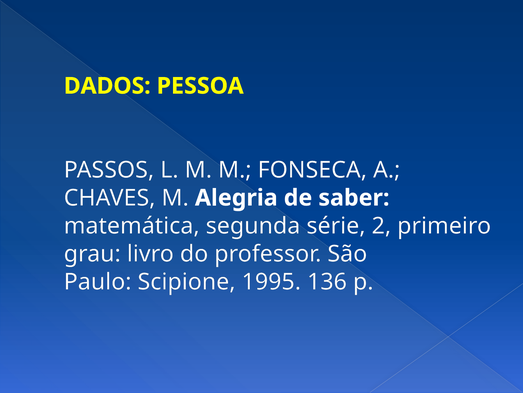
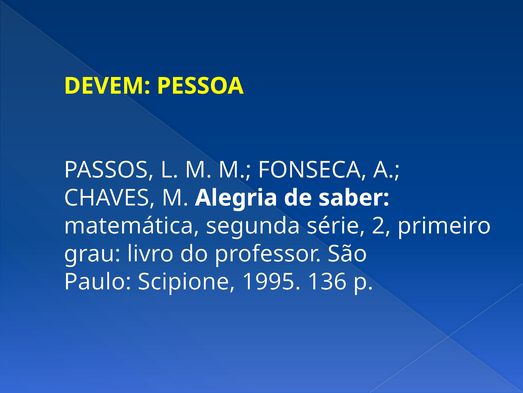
DADOS: DADOS -> DEVEM
